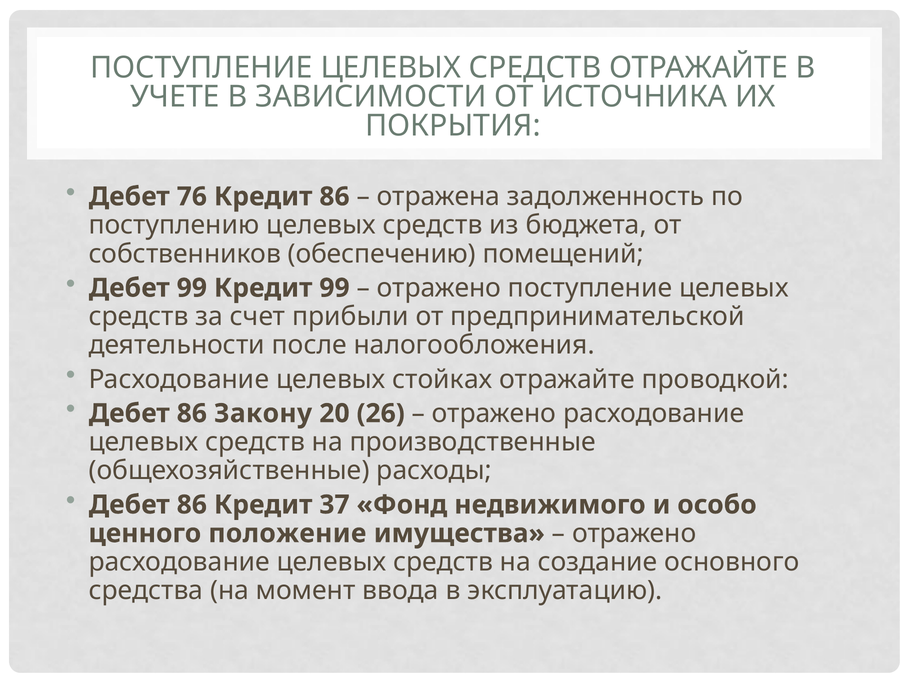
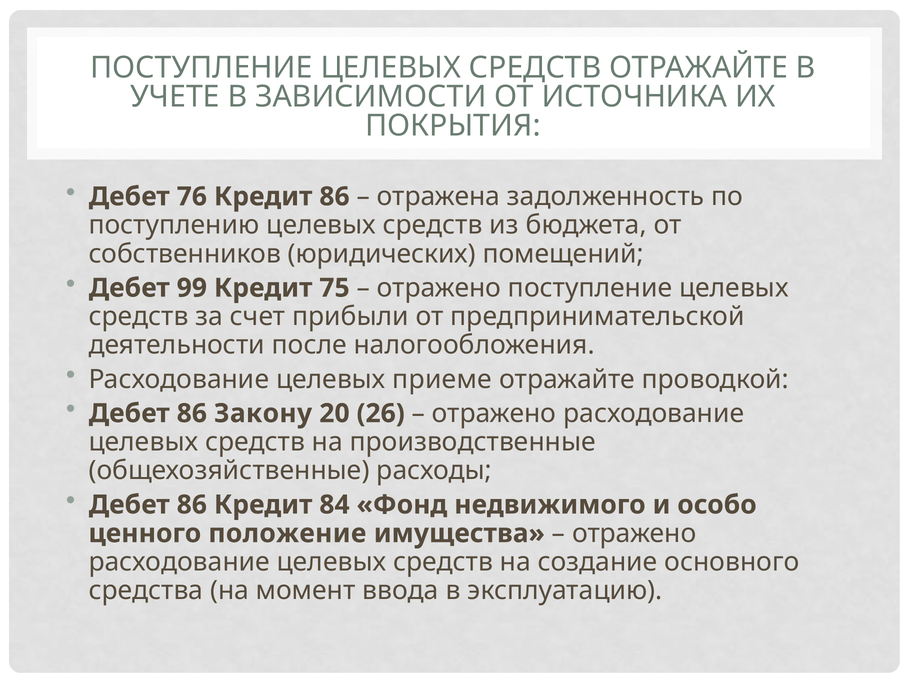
обеспечению: обеспечению -> юридических
Кредит 99: 99 -> 75
стойках: стойках -> приеме
37: 37 -> 84
